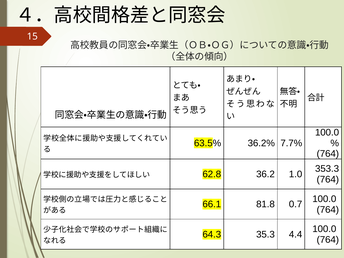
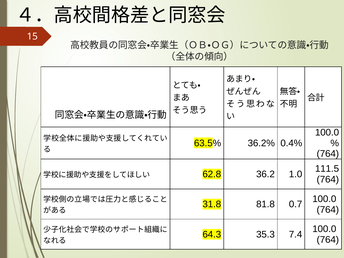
7.7%: 7.7% -> 0.4%
353.3: 353.3 -> 111.5
66.1: 66.1 -> 31.8
4.4: 4.4 -> 7.4
